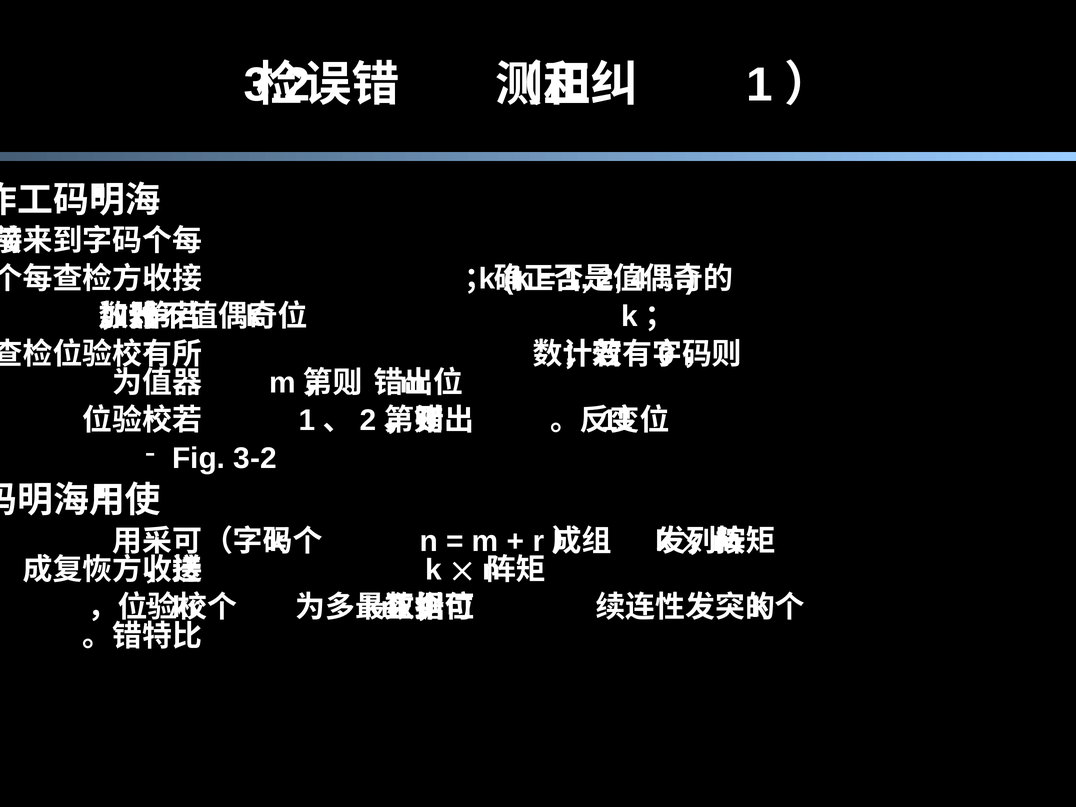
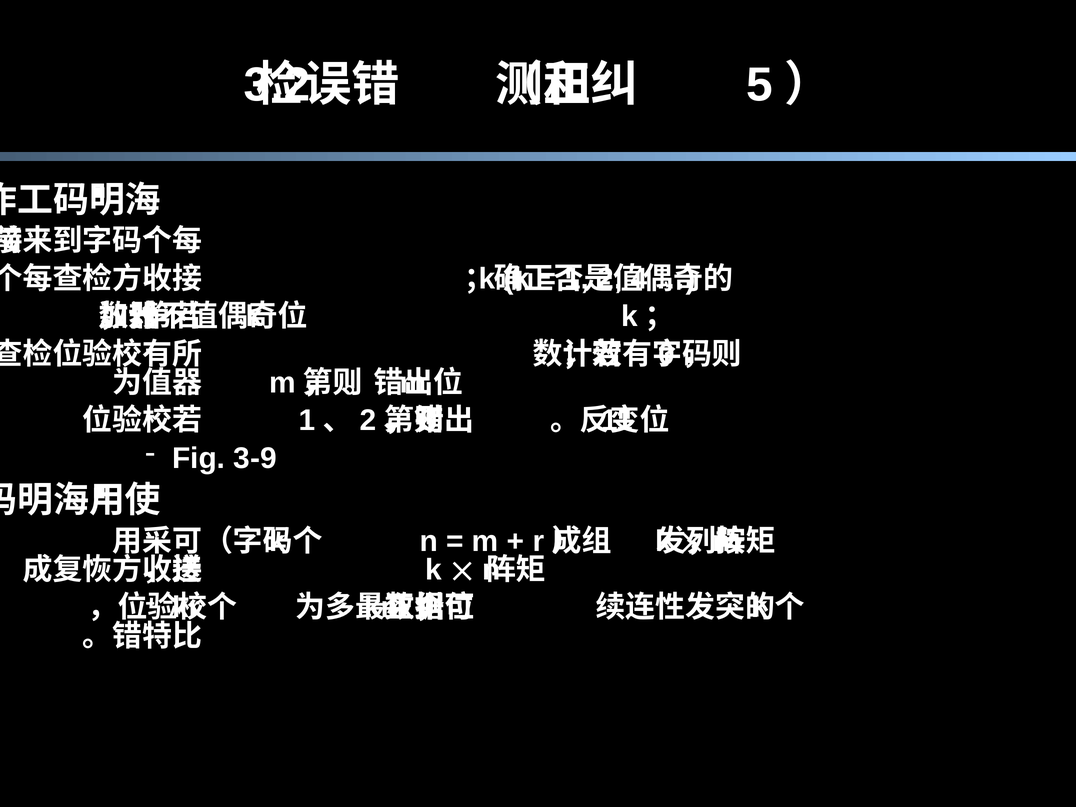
1 at (759, 85): 1 -> 5
3-2: 3-2 -> 3-9
